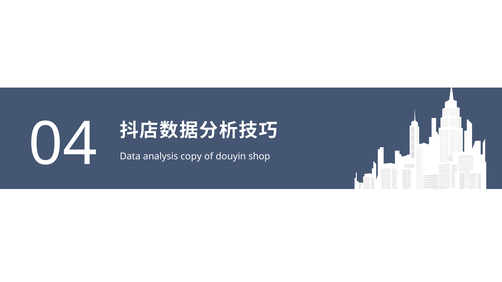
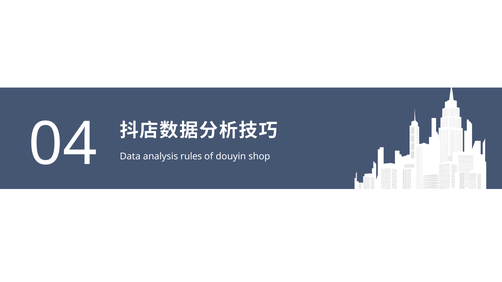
copy: copy -> rules
